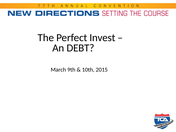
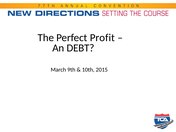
Invest: Invest -> Profit
